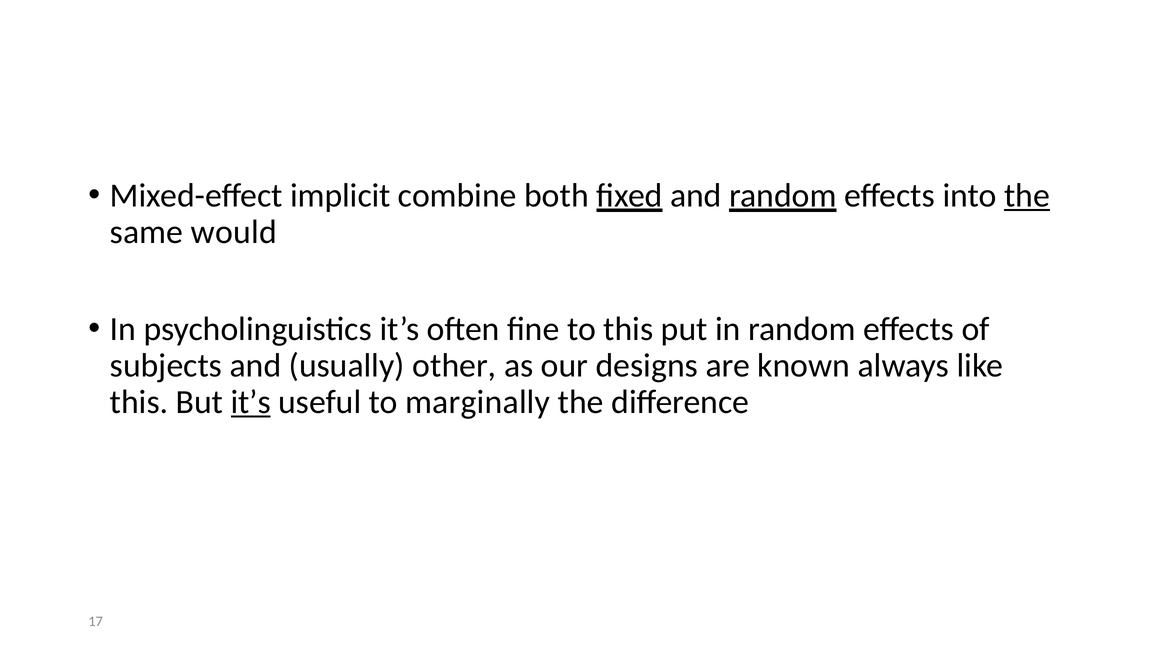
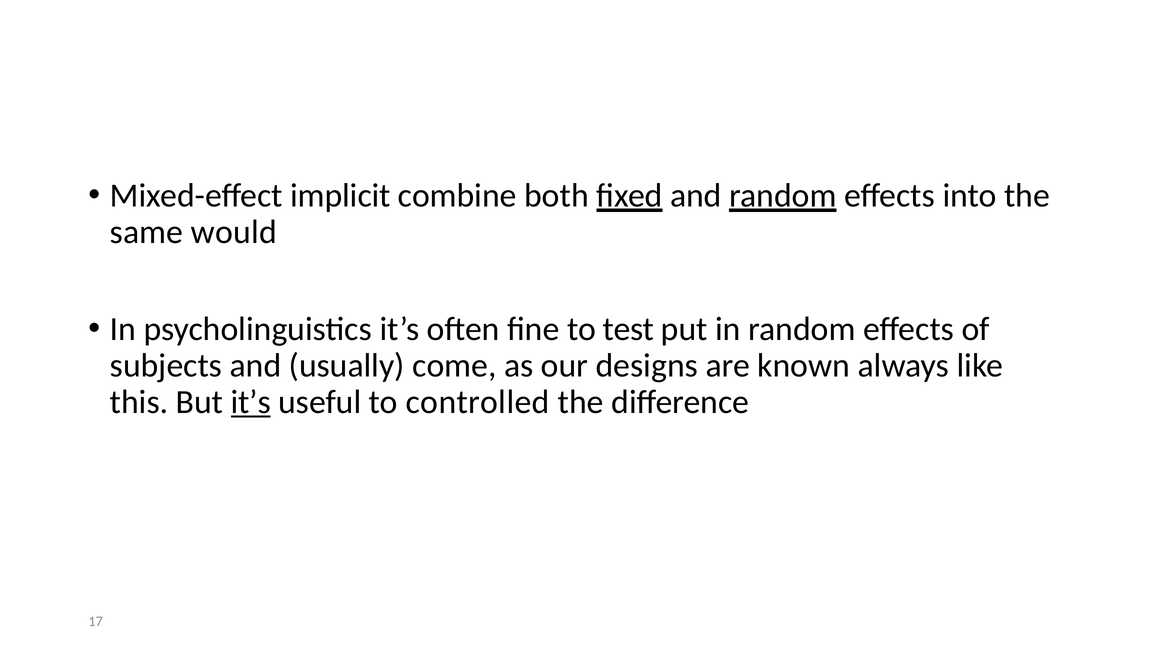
the at (1027, 196) underline: present -> none
to this: this -> test
other: other -> come
marginally: marginally -> controlled
